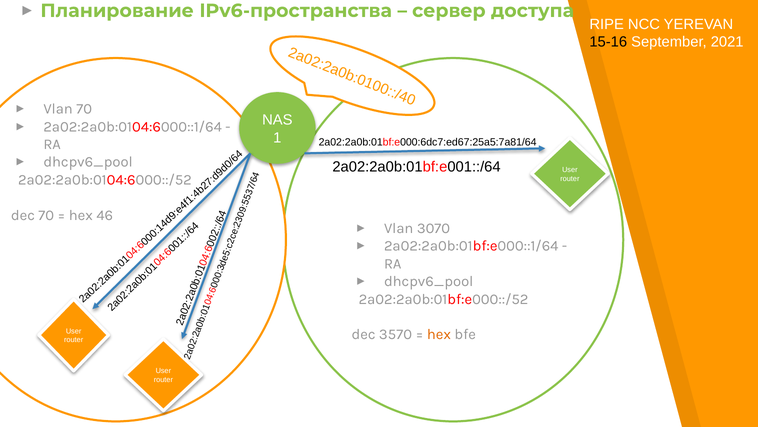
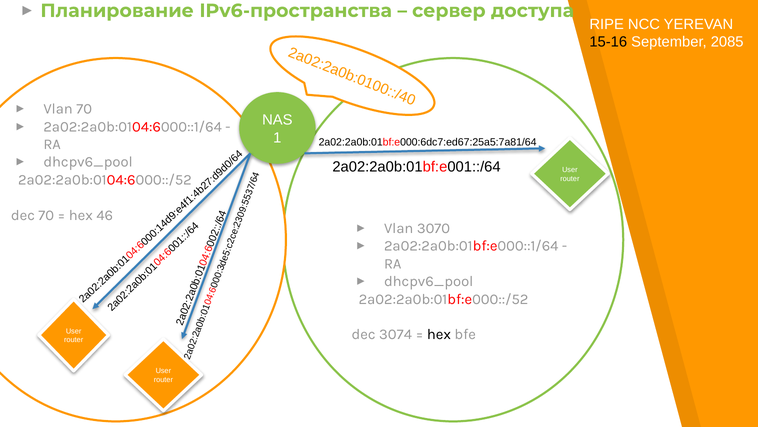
2021: 2021 -> 2085
3570: 3570 -> 3074
hex at (439, 334) colour: orange -> black
